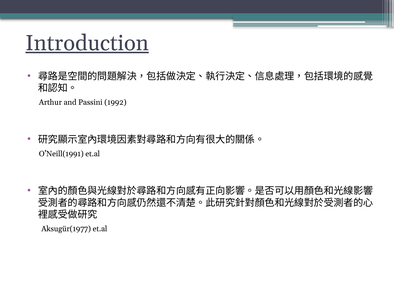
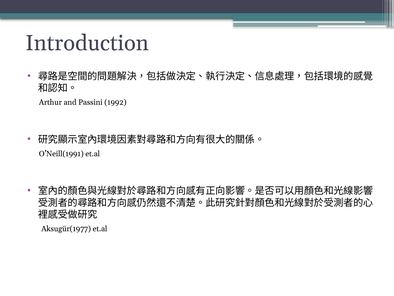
Introduction underline: present -> none
